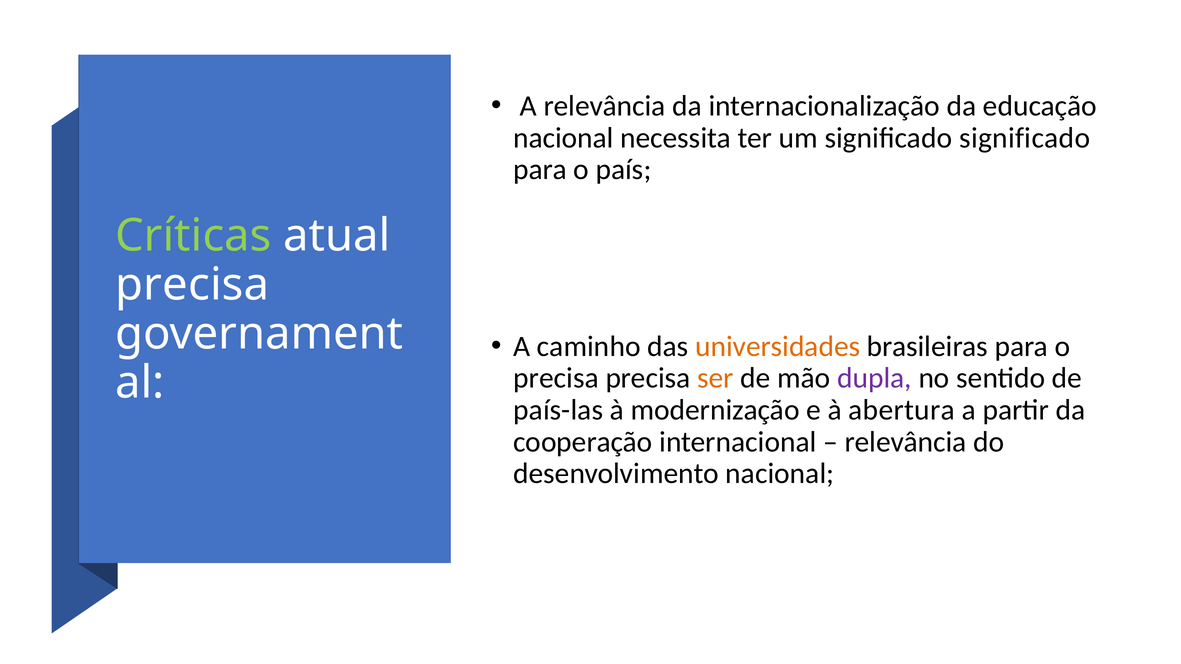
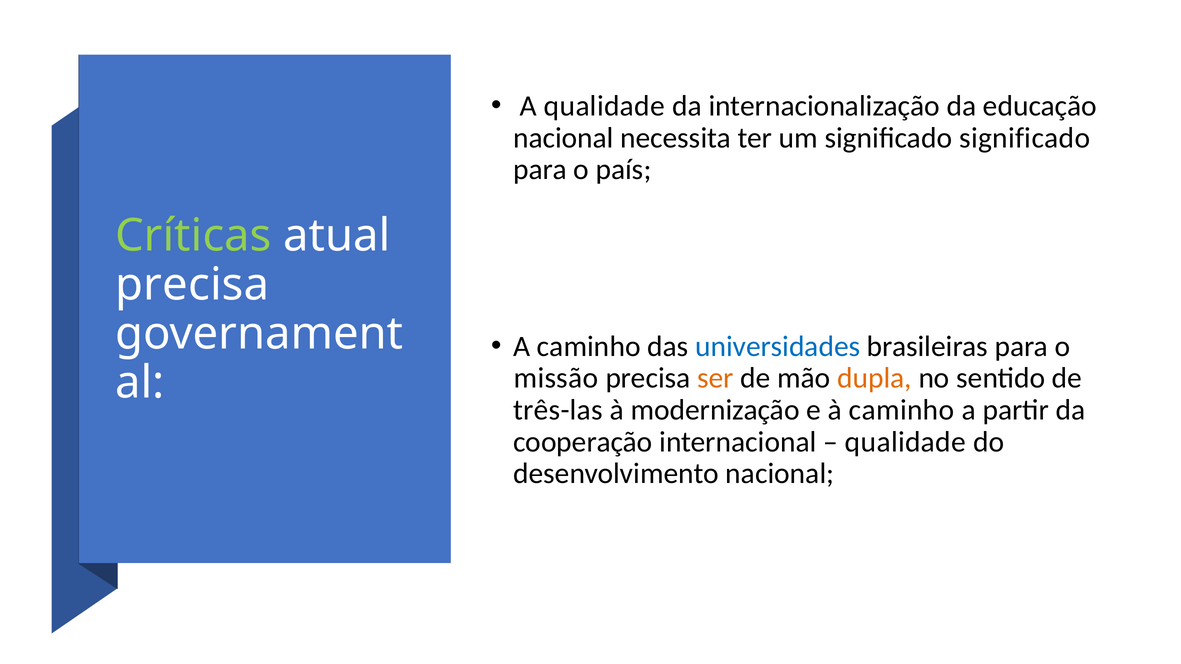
A relevância: relevância -> qualidade
universidades colour: orange -> blue
precisa at (556, 378): precisa -> missão
dupla colour: purple -> orange
país-las: país-las -> três-las
à abertura: abertura -> caminho
relevância at (906, 442): relevância -> qualidade
